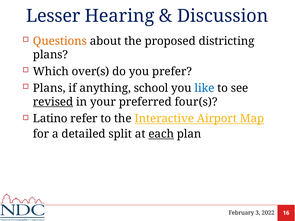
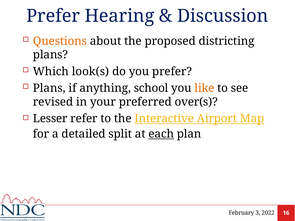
Lesser at (53, 16): Lesser -> Prefer
over(s: over(s -> look(s
like colour: blue -> orange
revised underline: present -> none
four(s: four(s -> over(s
Latino: Latino -> Lesser
